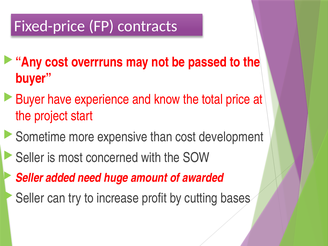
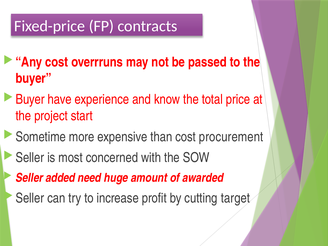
development: development -> procurement
bases: bases -> target
